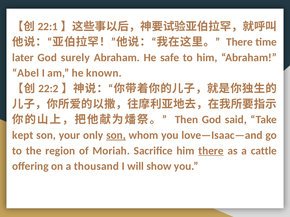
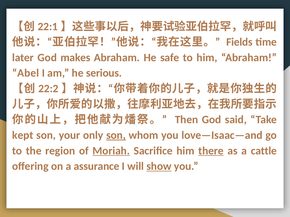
There at (239, 42): There -> Fields
surely: surely -> makes
known: known -> serious
Moriah underline: none -> present
thousand: thousand -> assurance
show underline: none -> present
